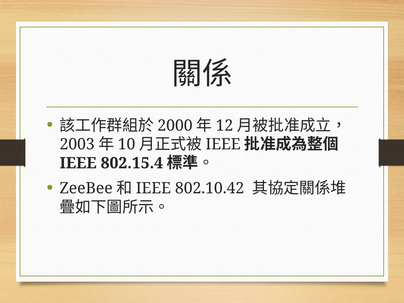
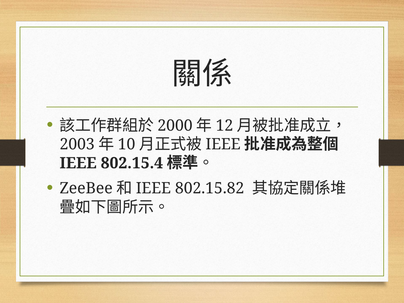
802.10.42: 802.10.42 -> 802.15.82
